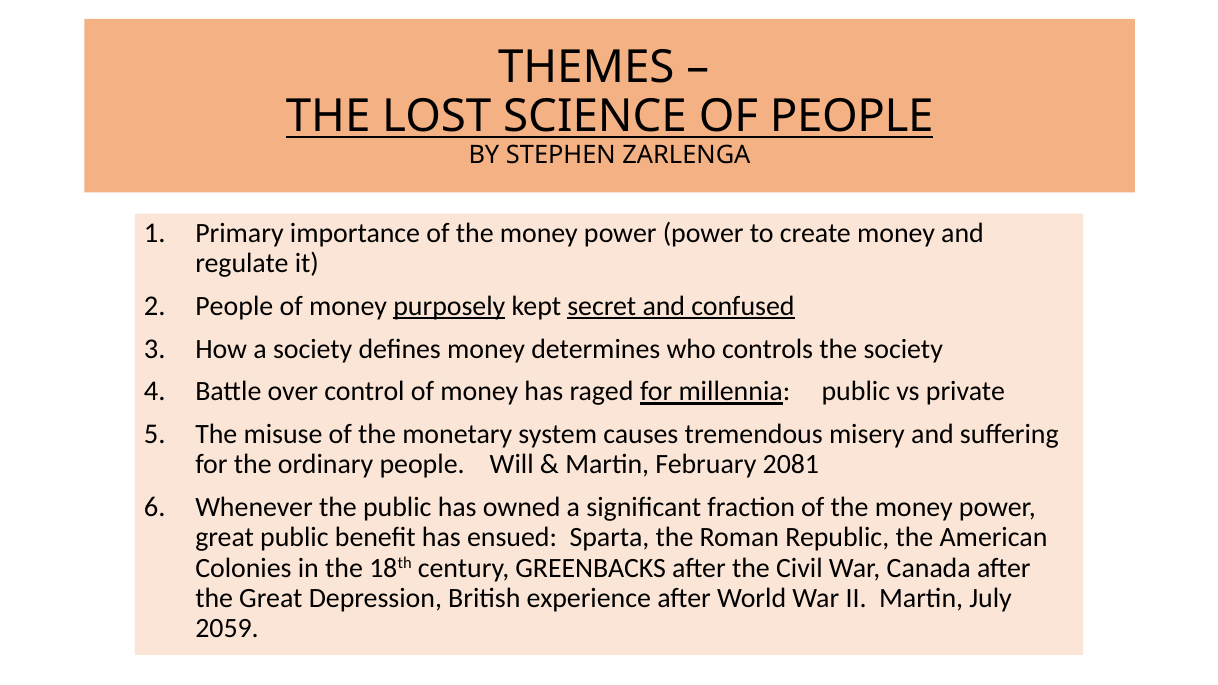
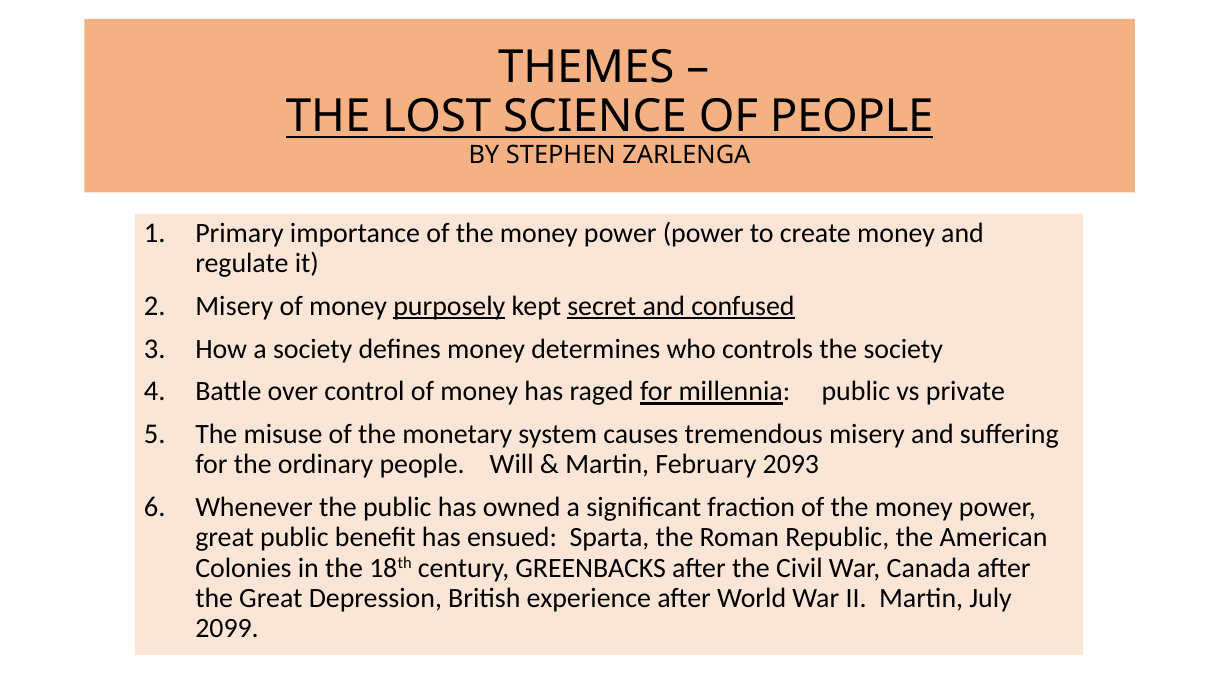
People at (234, 306): People -> Misery
2081: 2081 -> 2093
2059: 2059 -> 2099
